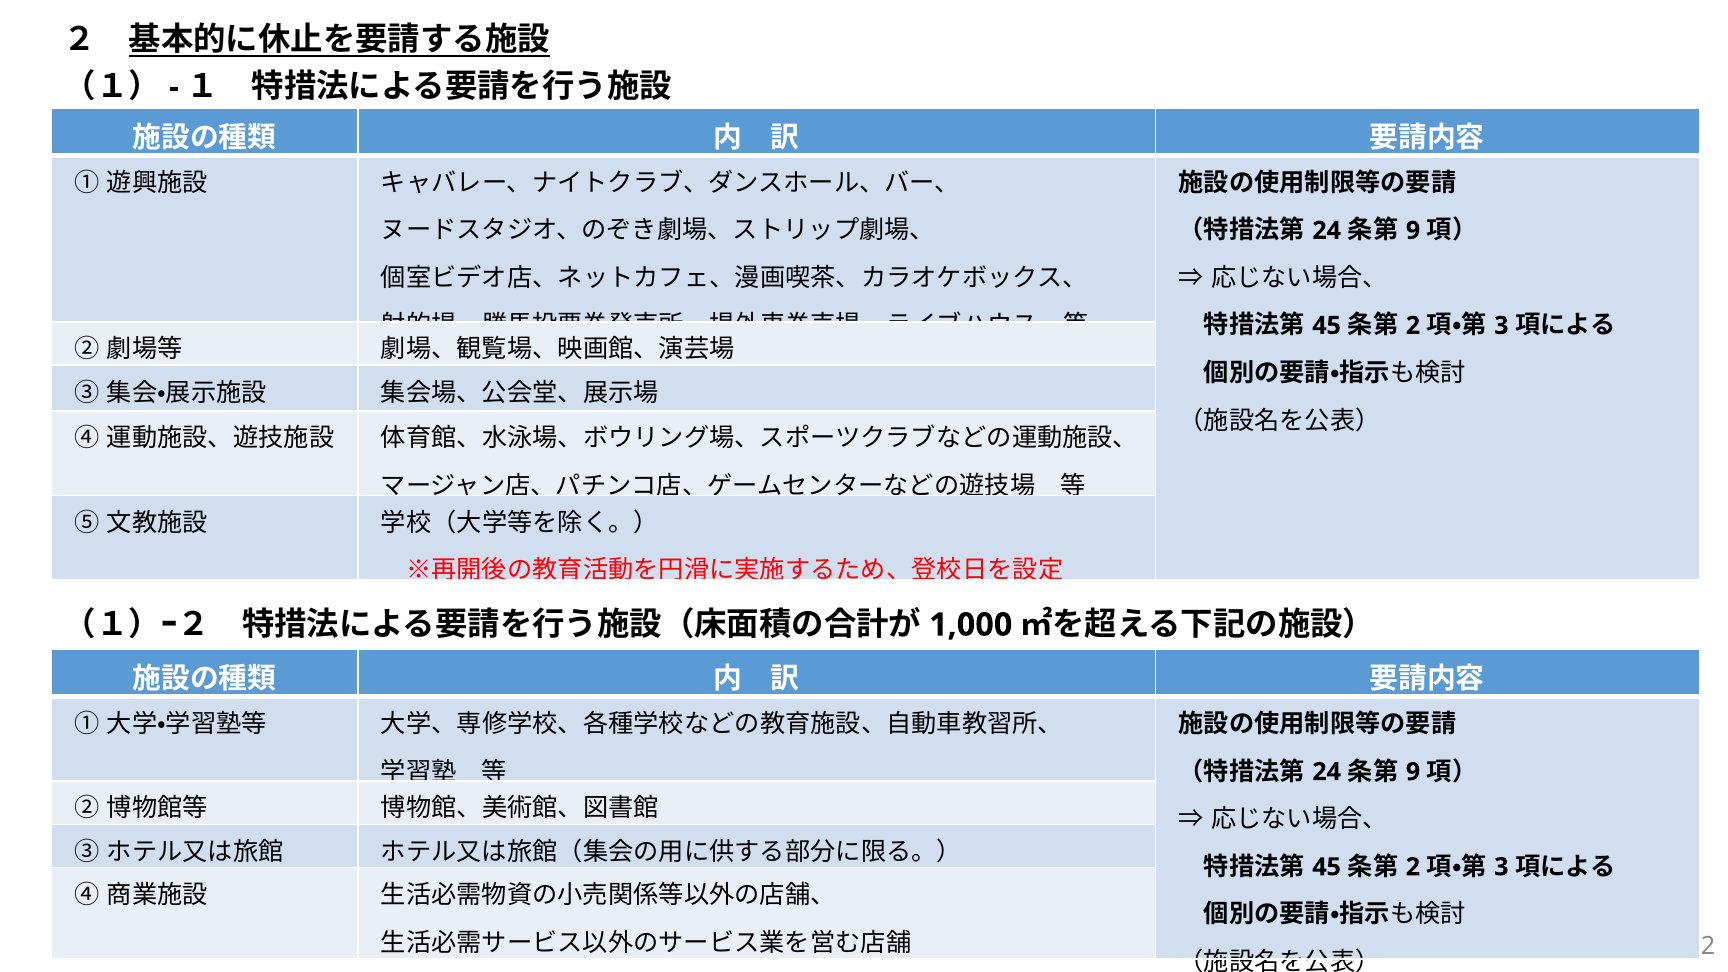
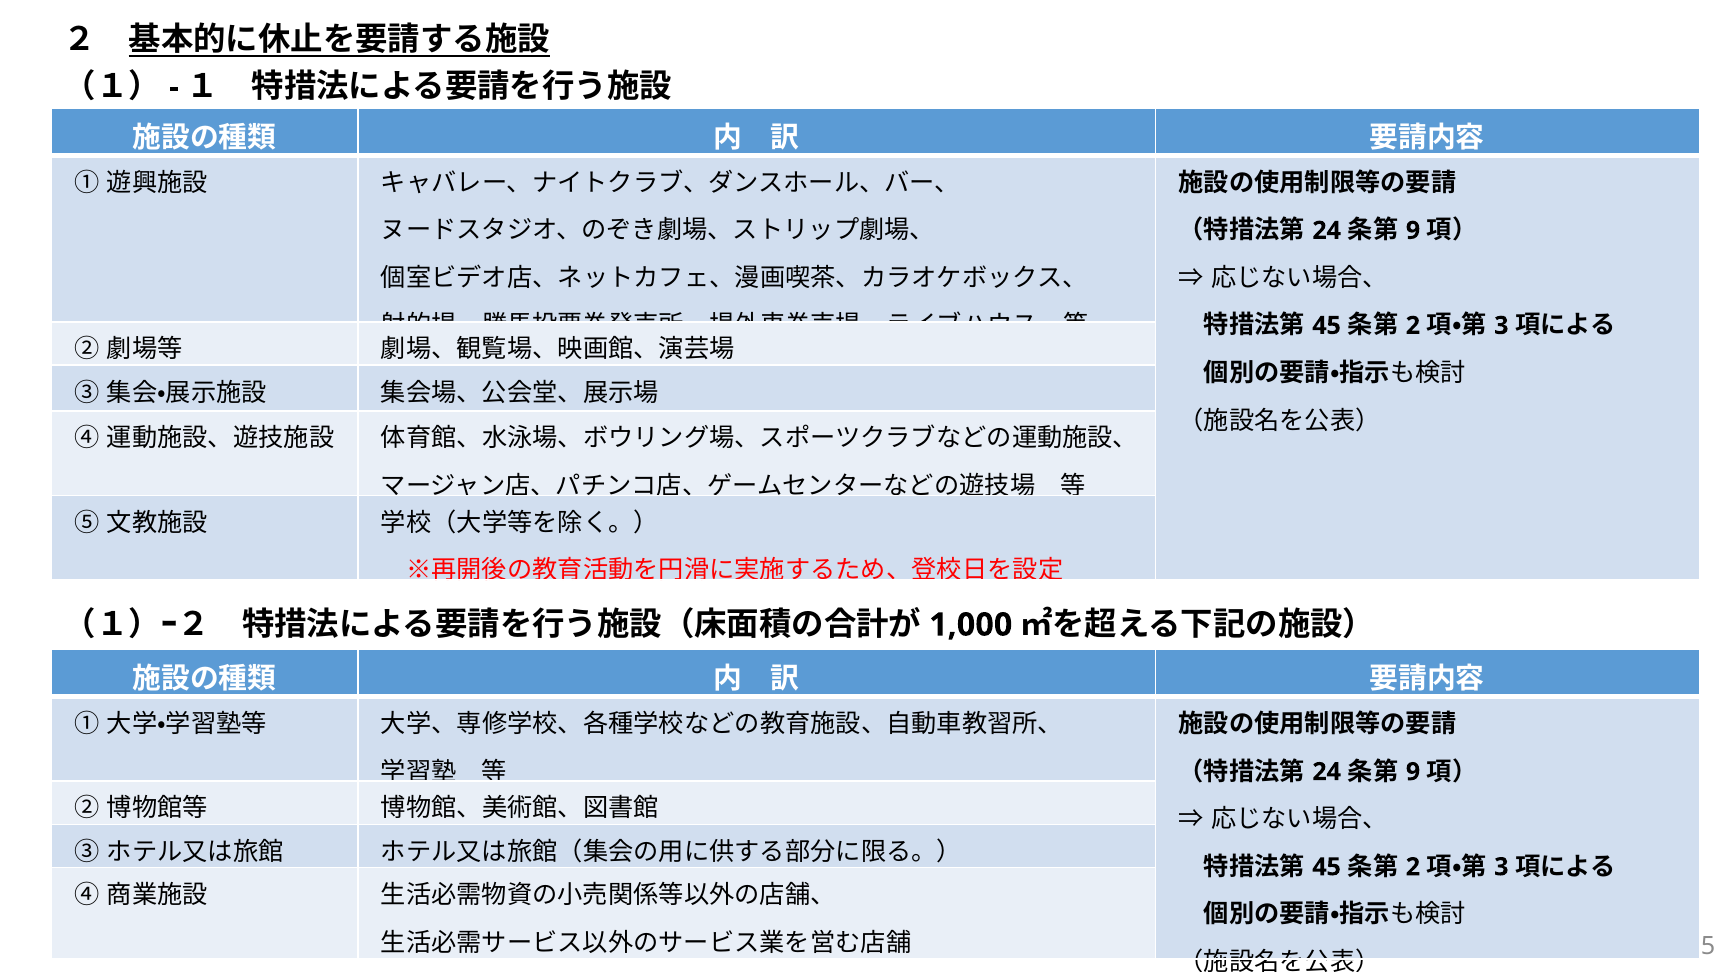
2 at (1708, 946): 2 -> 5
